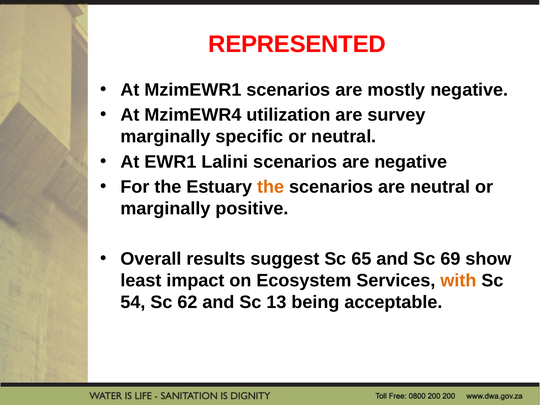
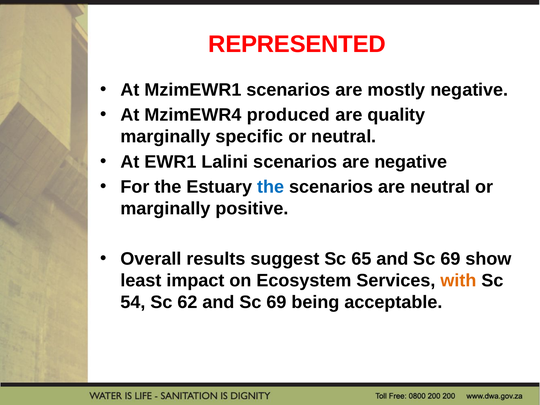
utilization: utilization -> produced
survey: survey -> quality
the at (271, 187) colour: orange -> blue
62 and Sc 13: 13 -> 69
